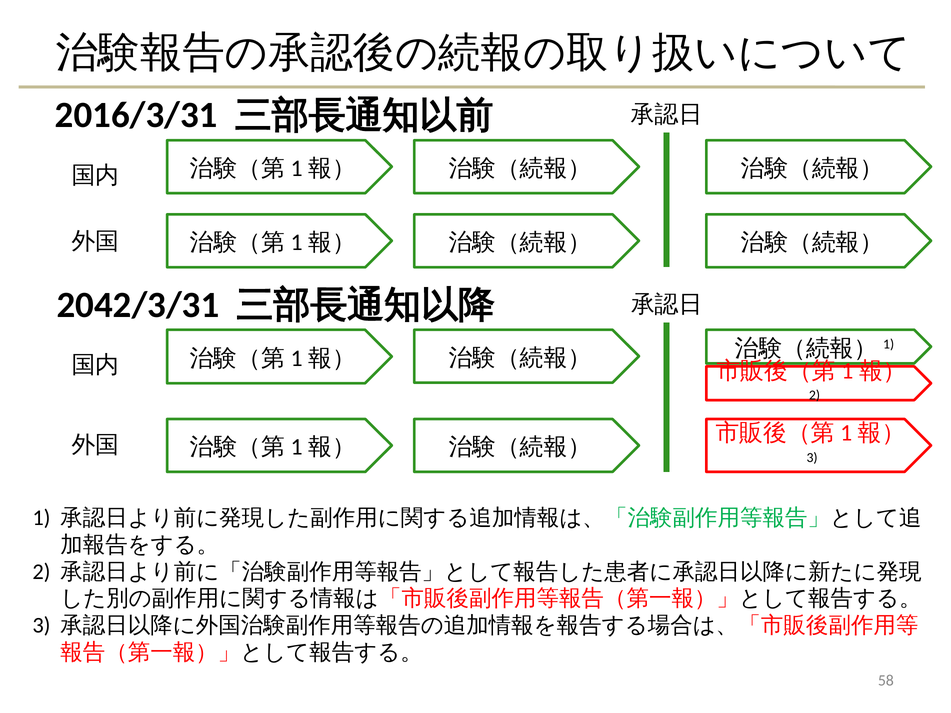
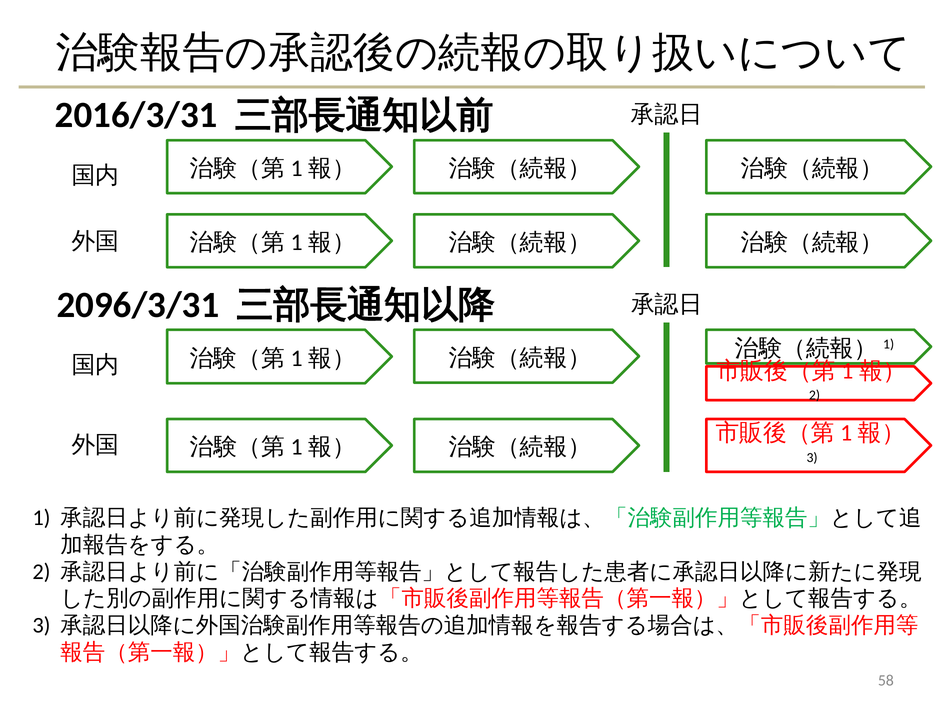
2042/3/31: 2042/3/31 -> 2096/3/31
